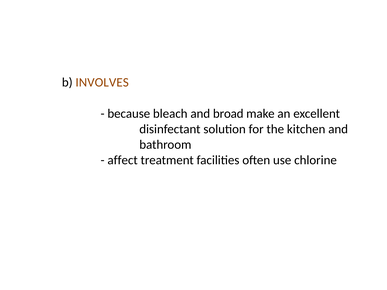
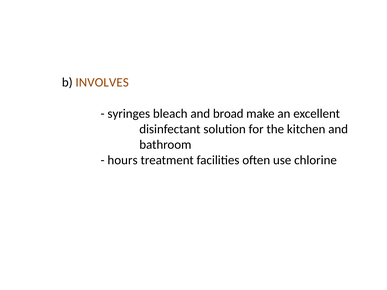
because: because -> syringes
affect: affect -> hours
